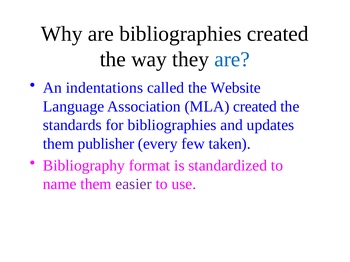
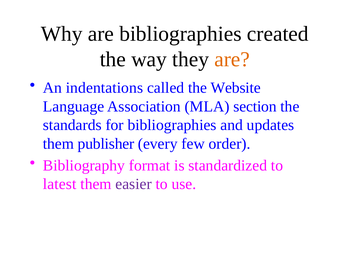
are at (232, 60) colour: blue -> orange
MLA created: created -> section
taken: taken -> order
name: name -> latest
